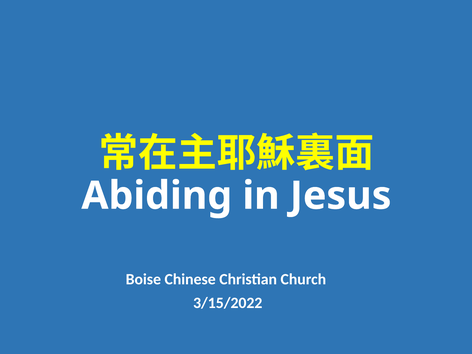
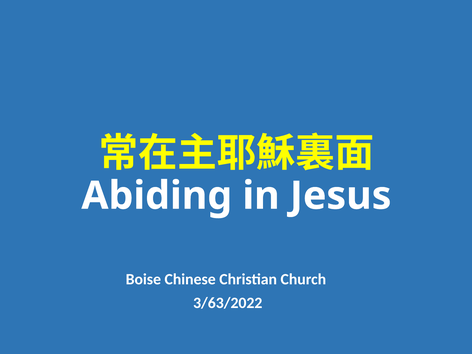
3/15/2022: 3/15/2022 -> 3/63/2022
